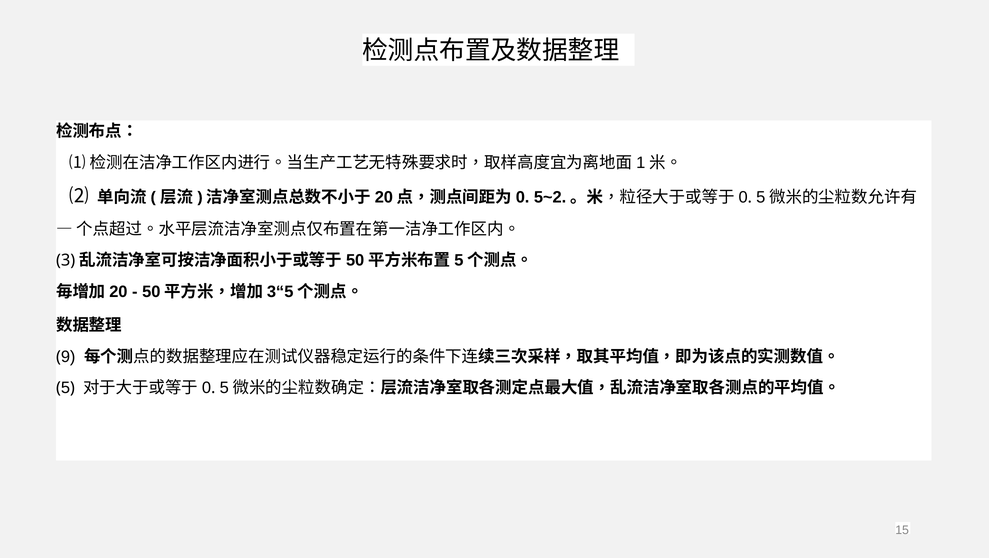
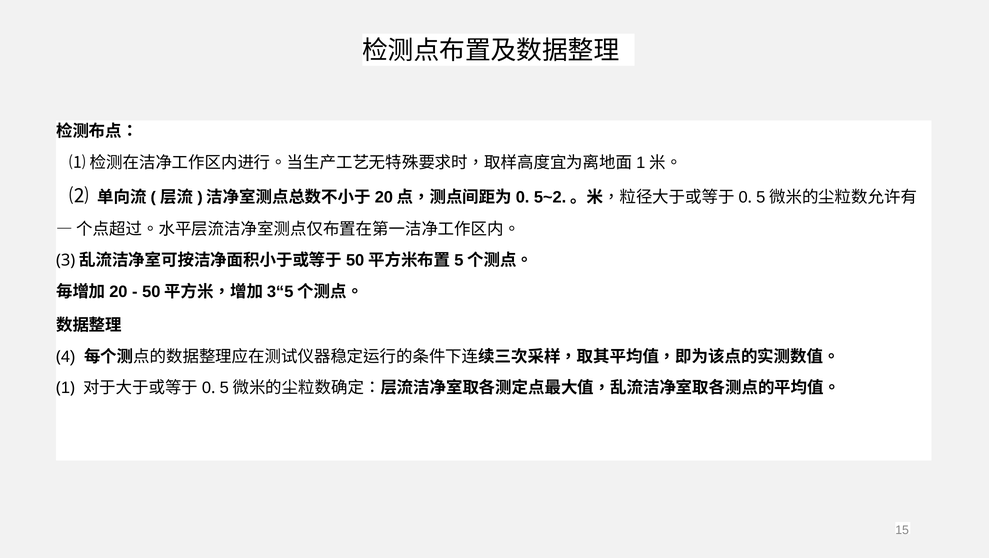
9: 9 -> 4
5: 5 -> 1
